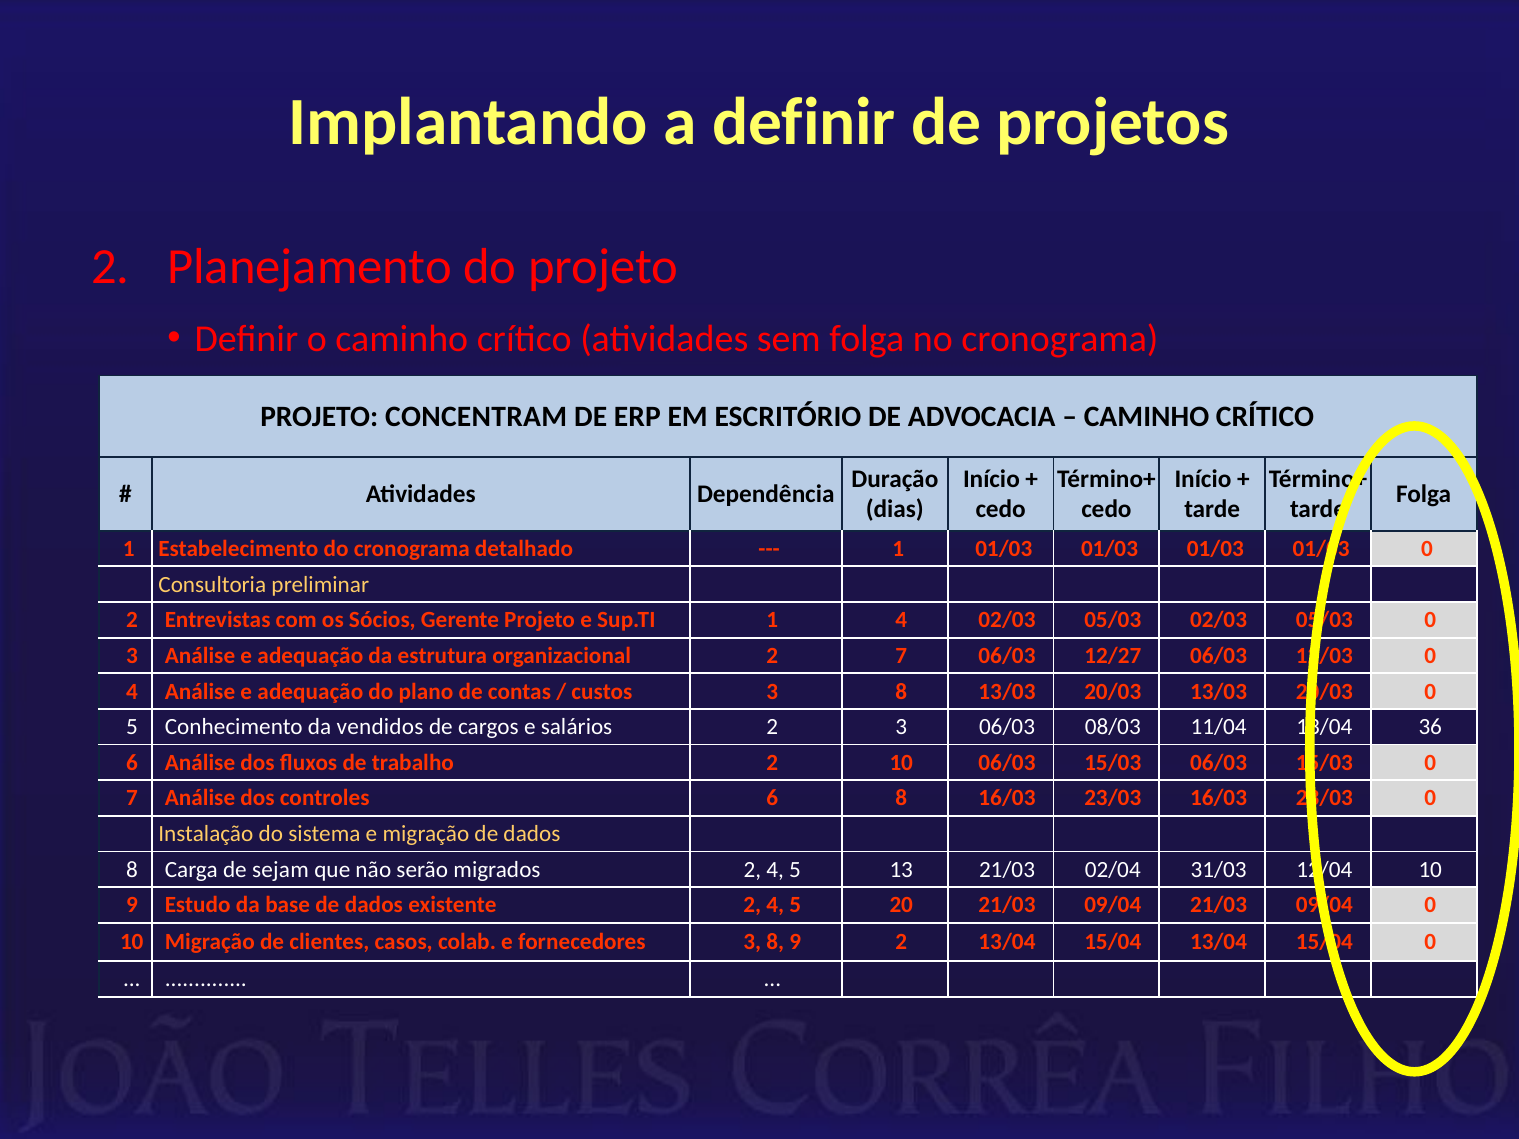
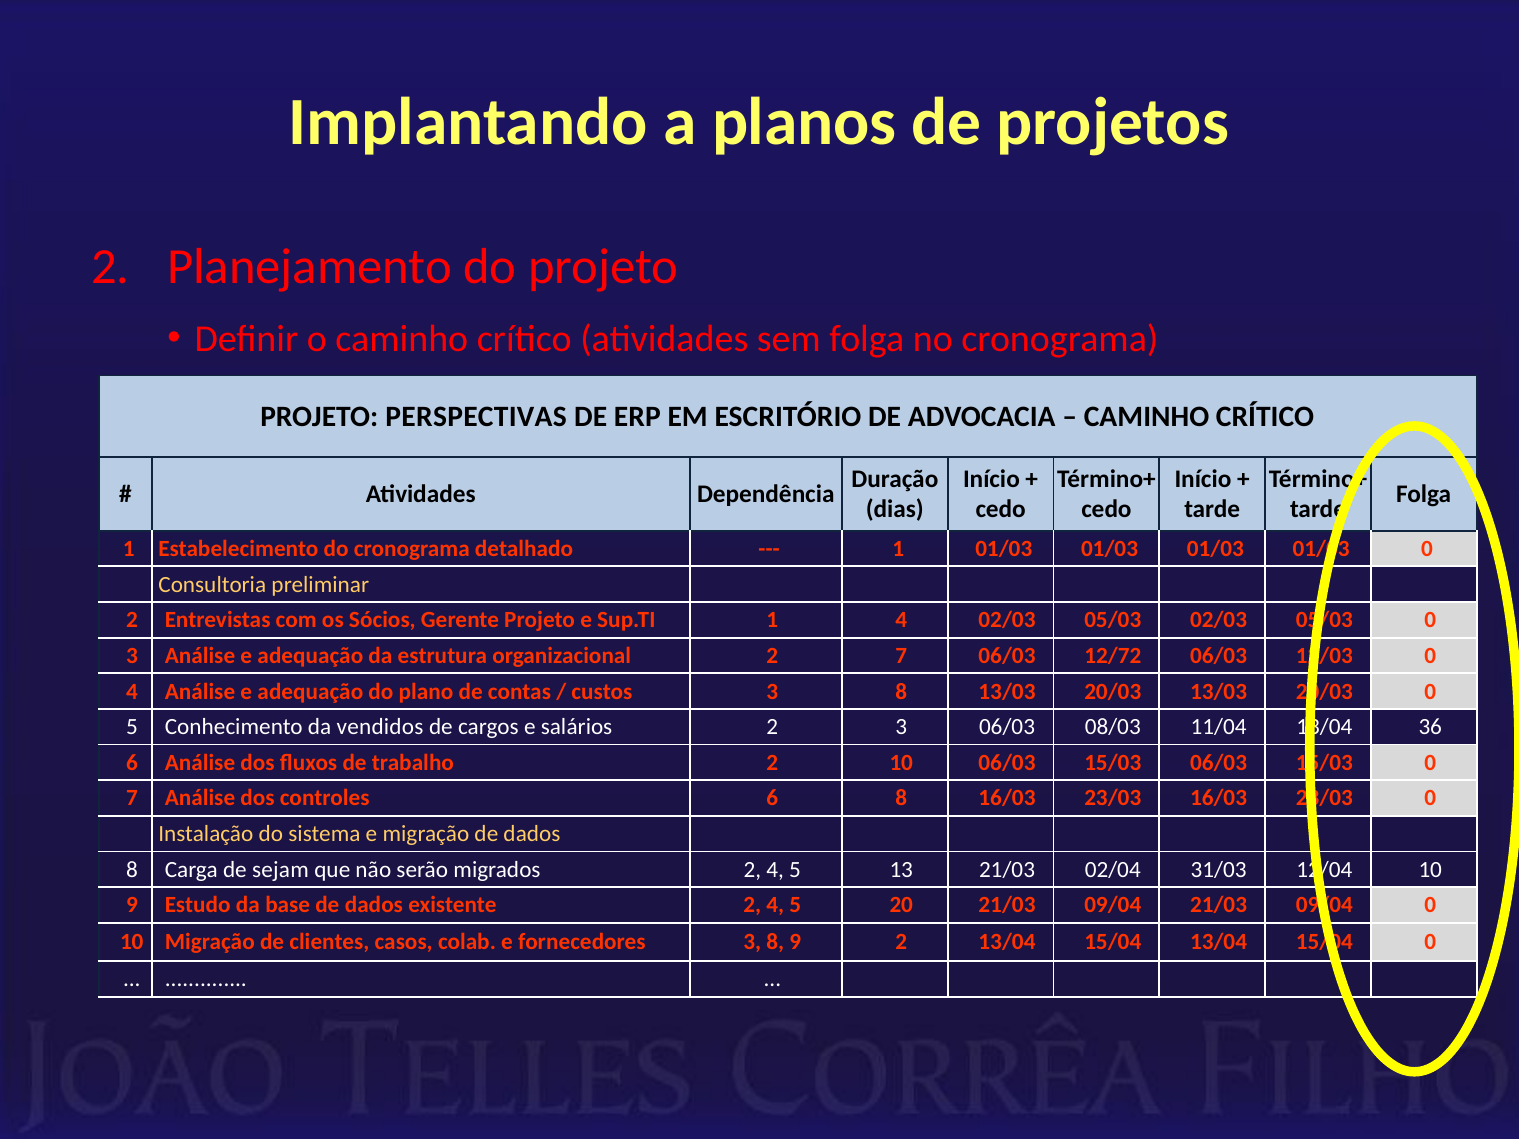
a definir: definir -> planos
CONCENTRAM: CONCENTRAM -> PERSPECTIVAS
12/27: 12/27 -> 12/72
